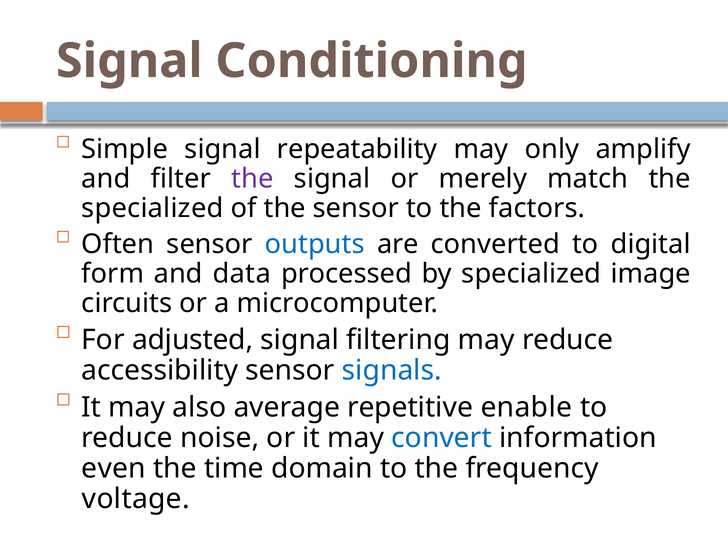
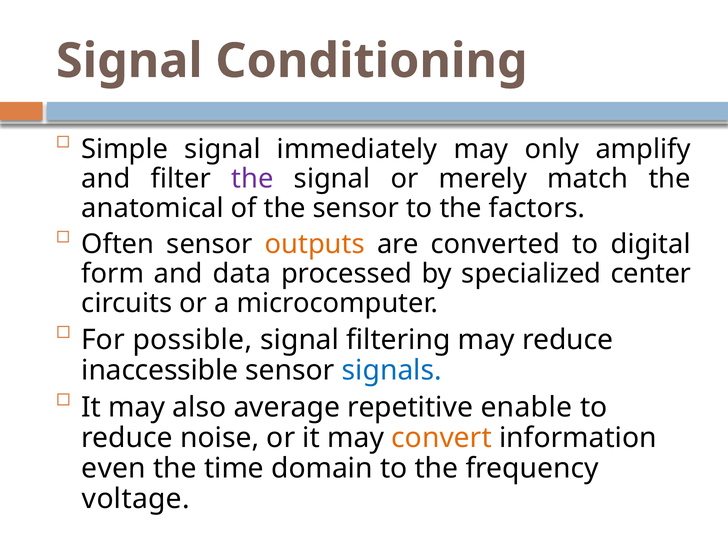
repeatability: repeatability -> immediately
specialized at (152, 208): specialized -> anatomical
outputs colour: blue -> orange
image: image -> center
adjusted: adjusted -> possible
accessibility: accessibility -> inaccessible
convert colour: blue -> orange
